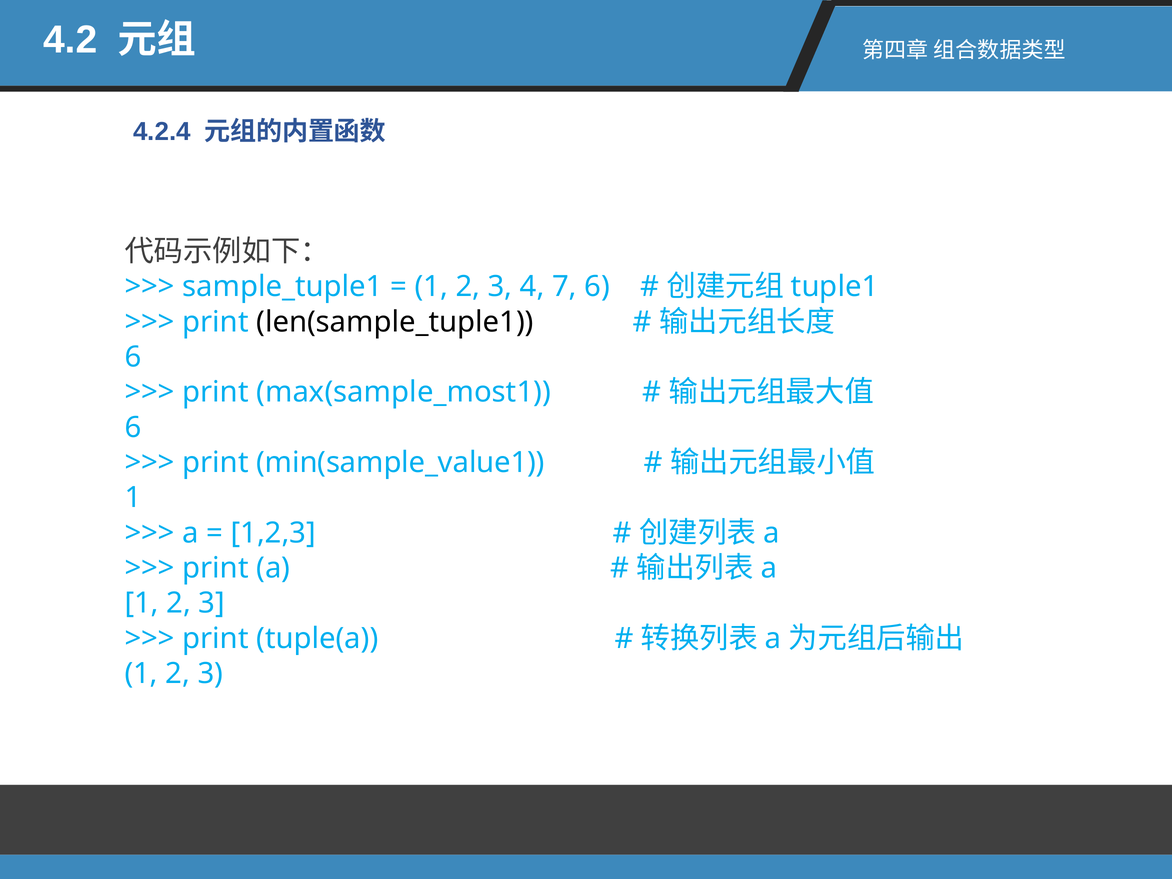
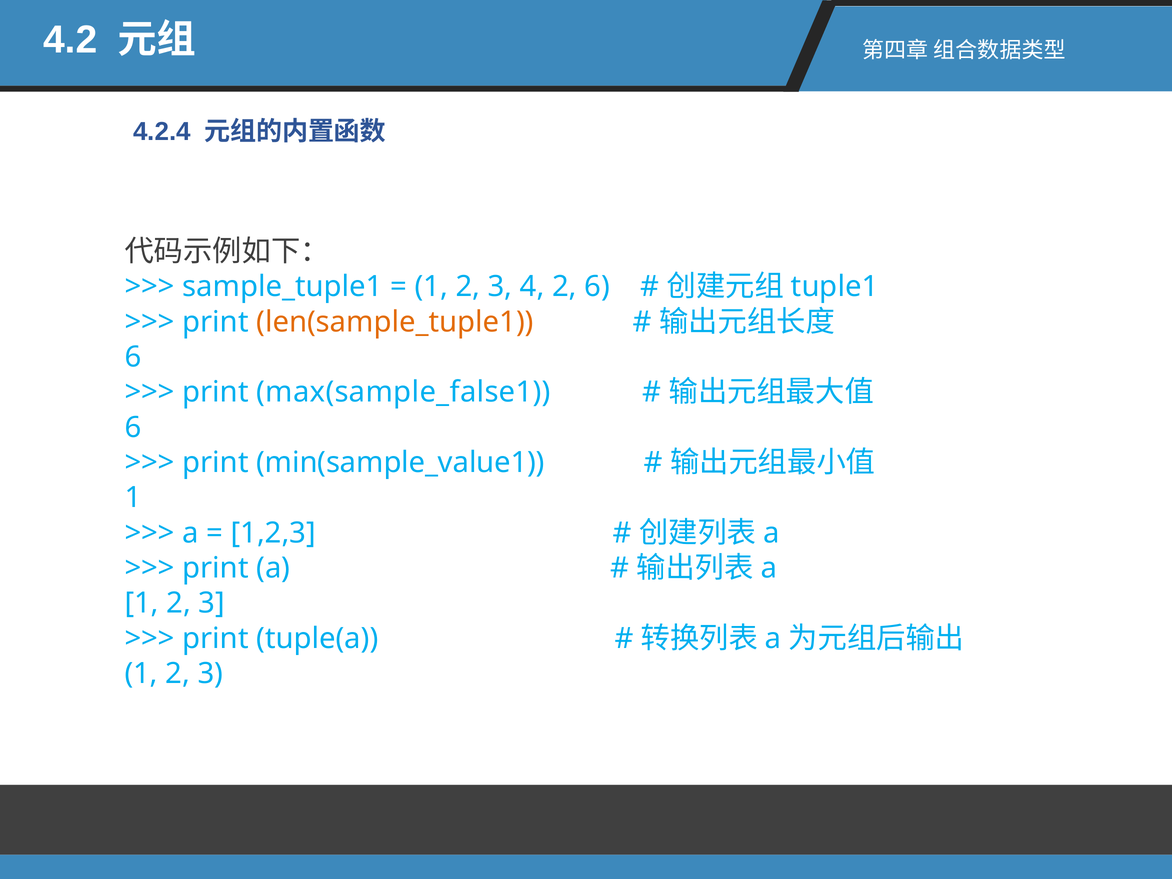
4 7: 7 -> 2
len(sample_tuple1 colour: black -> orange
max(sample_most1: max(sample_most1 -> max(sample_false1
